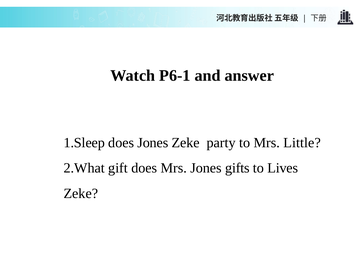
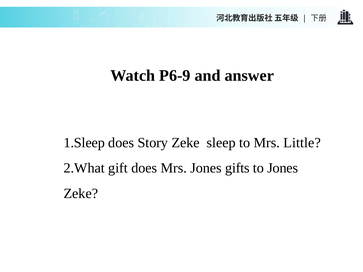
P6-1: P6-1 -> P6-9
does Jones: Jones -> Story
party: party -> sleep
to Lives: Lives -> Jones
